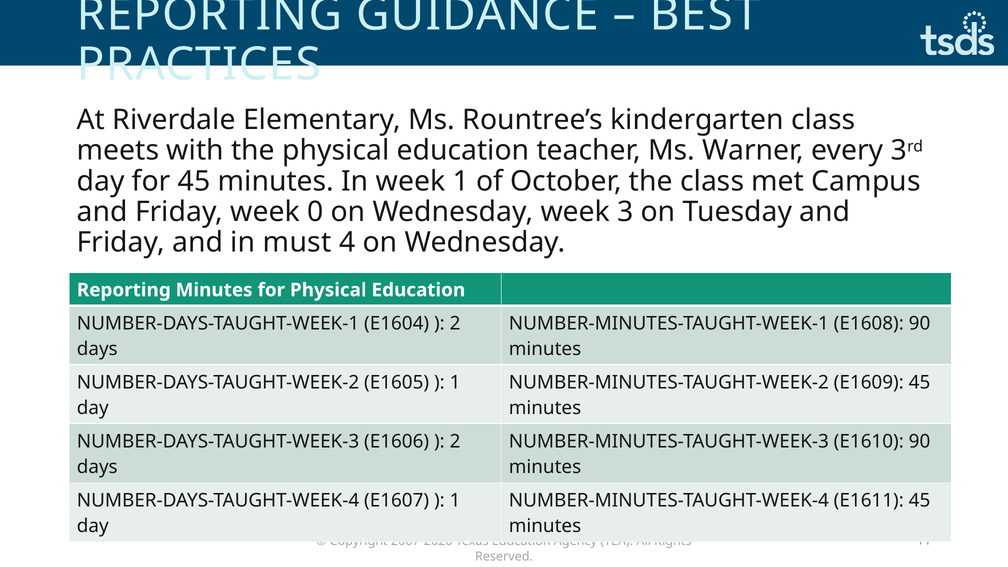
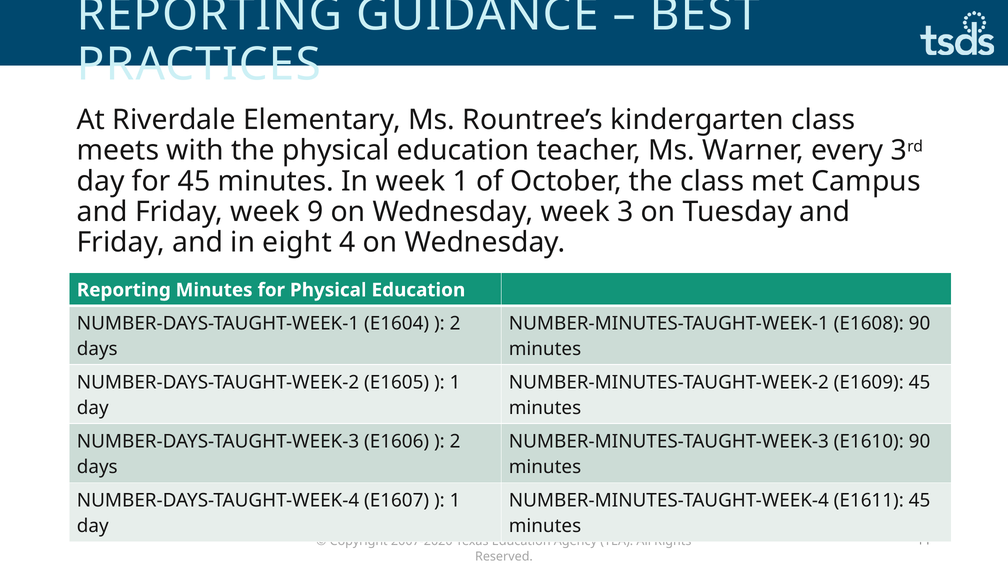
0: 0 -> 9
must: must -> eight
